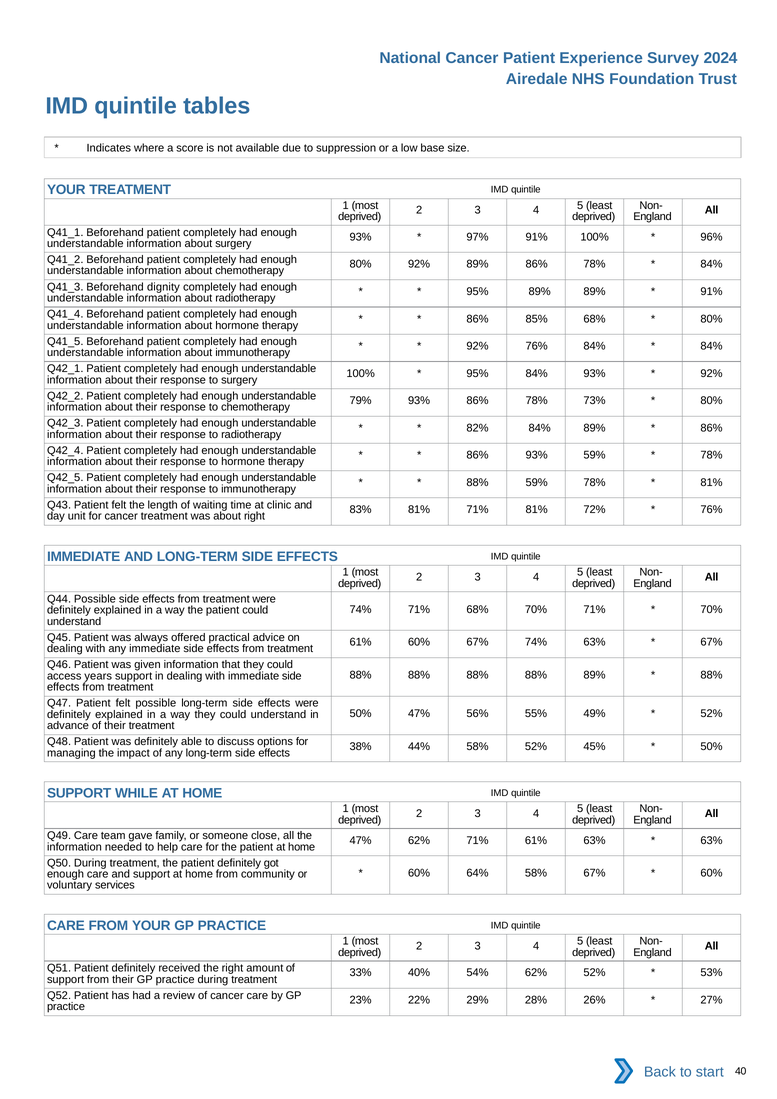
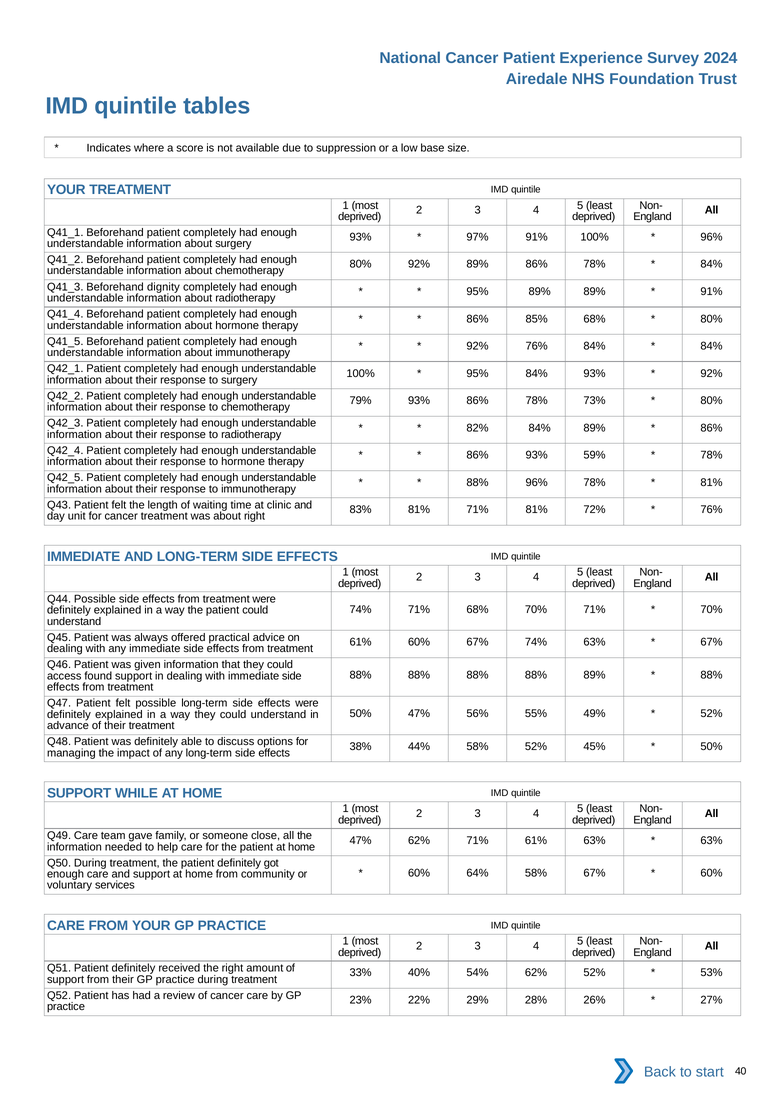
88% 59%: 59% -> 96%
years: years -> found
